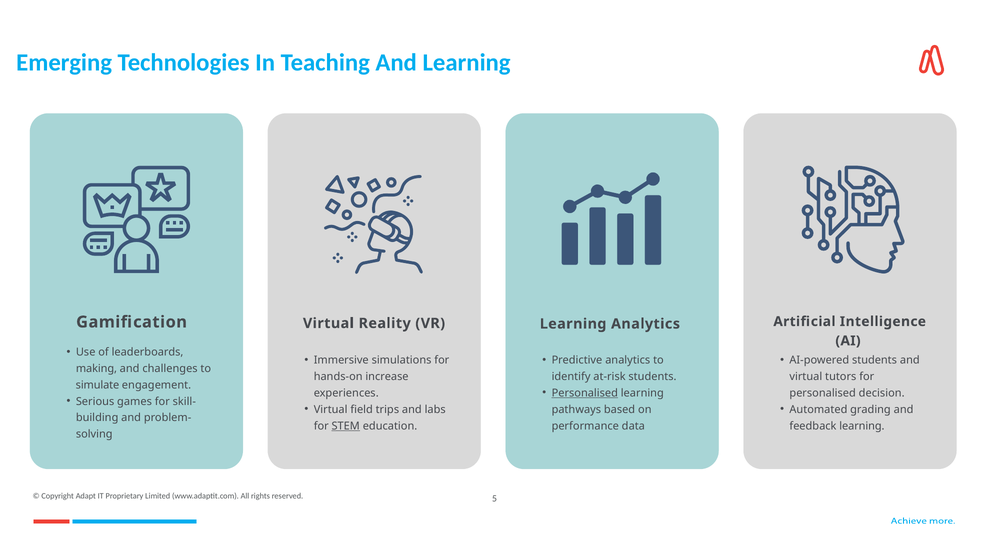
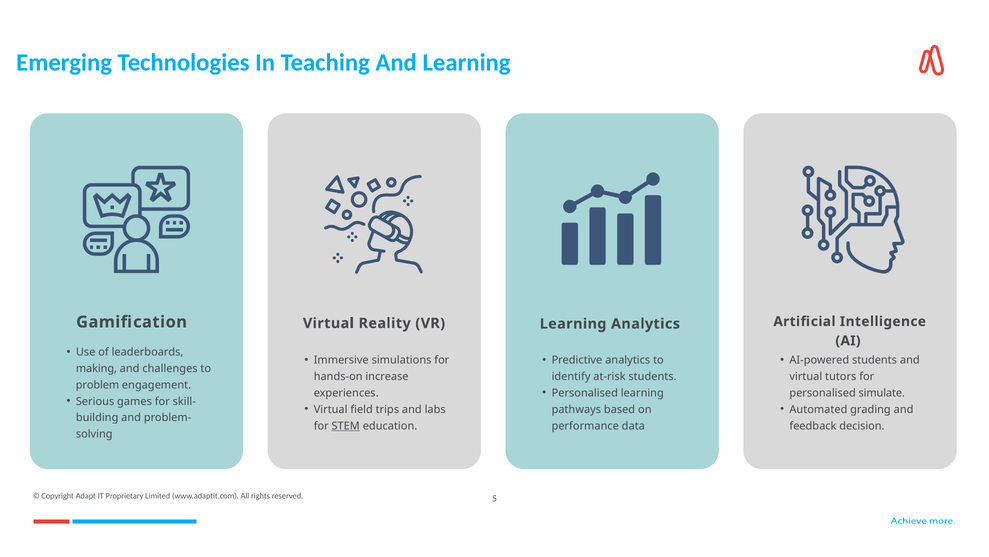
simulate: simulate -> problem
Personalised at (585, 393) underline: present -> none
decision: decision -> simulate
feedback learning: learning -> decision
